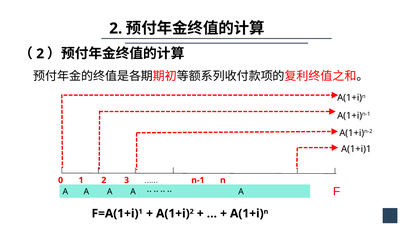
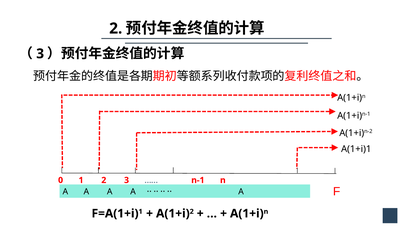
2 at (40, 54): 2 -> 3
